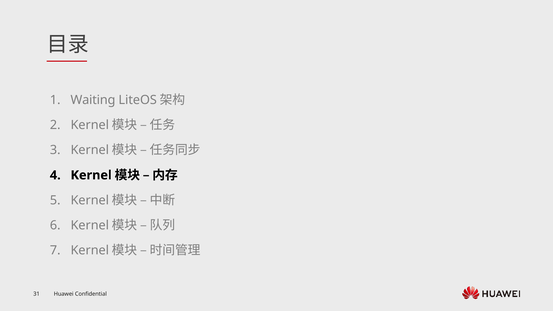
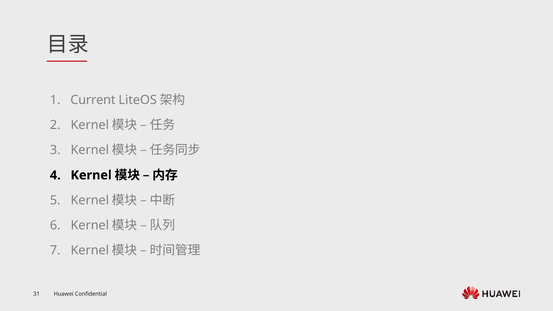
Waiting: Waiting -> Current
